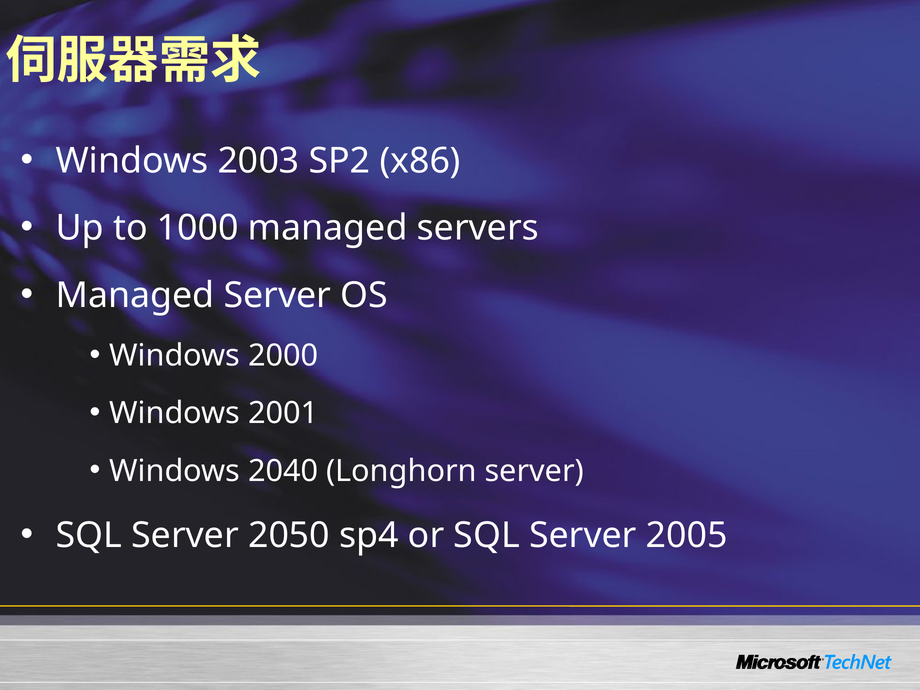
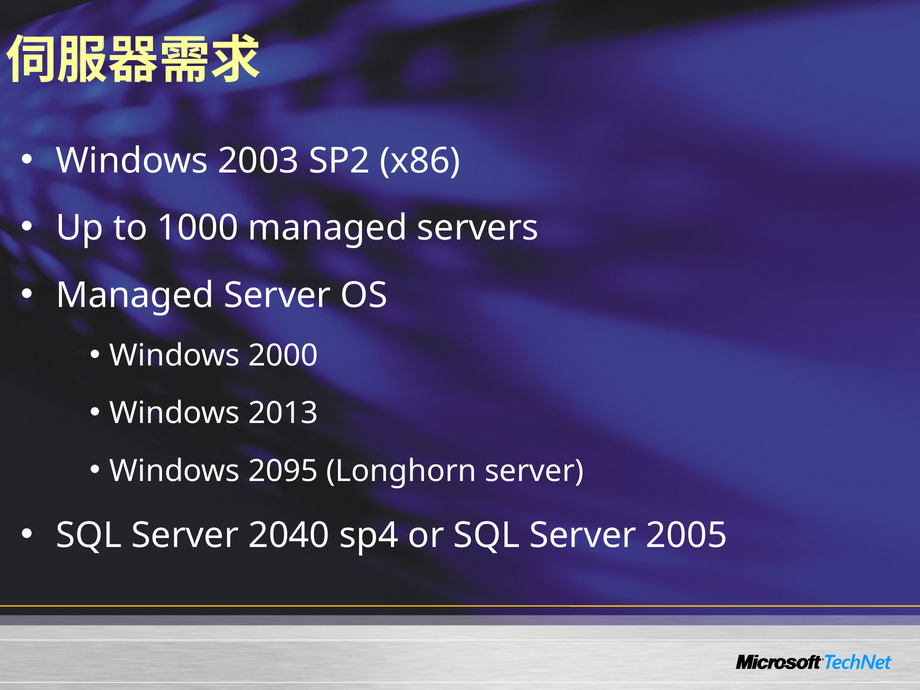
2001: 2001 -> 2013
2040: 2040 -> 2095
2050: 2050 -> 2040
